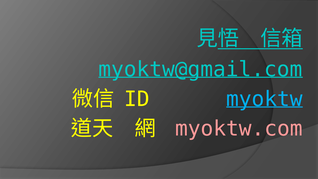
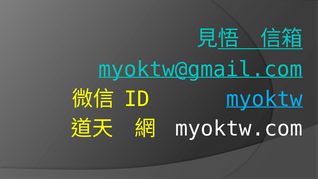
myoktw.com colour: pink -> white
